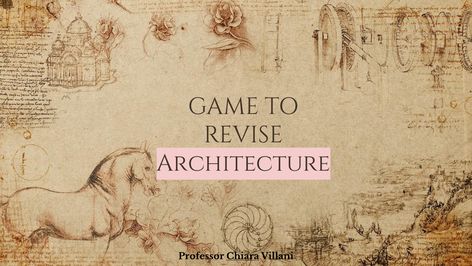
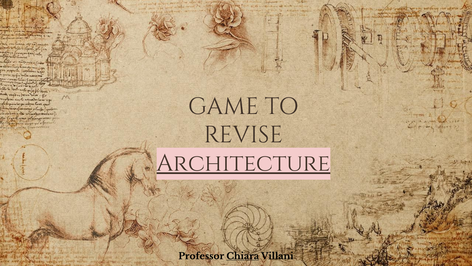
Architecture underline: none -> present
